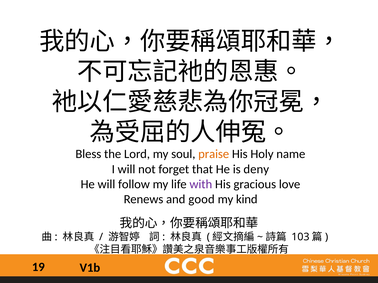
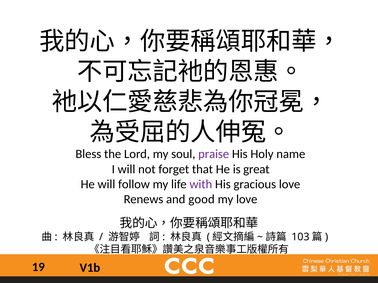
praise colour: orange -> purple
deny: deny -> great
my kind: kind -> love
